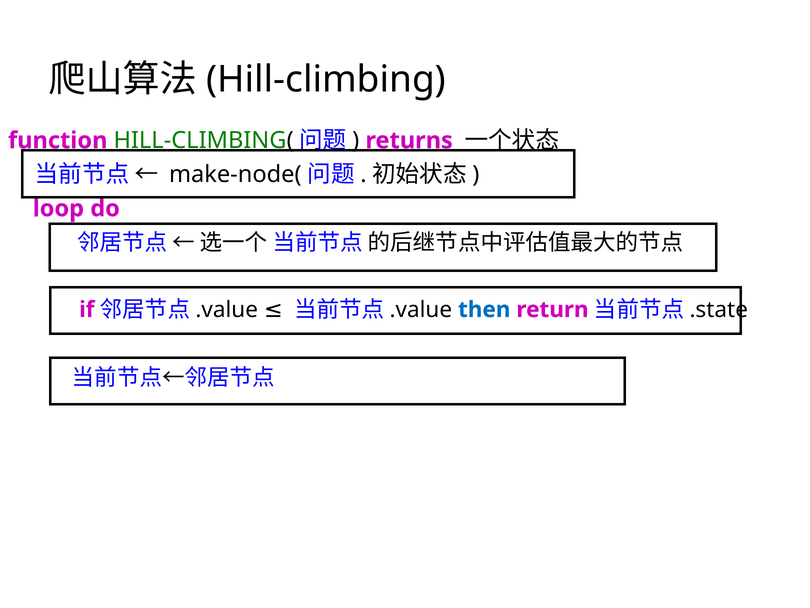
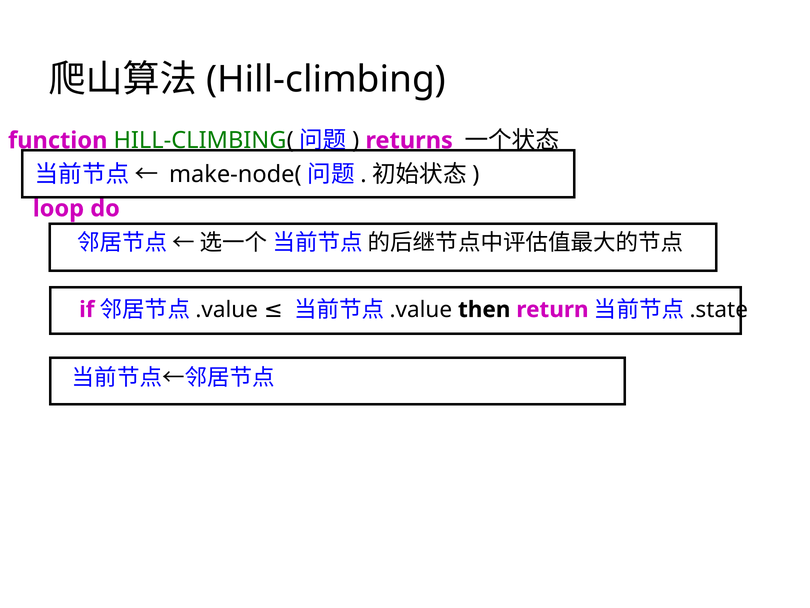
then colour: blue -> black
